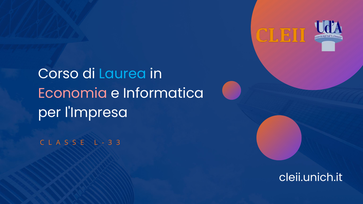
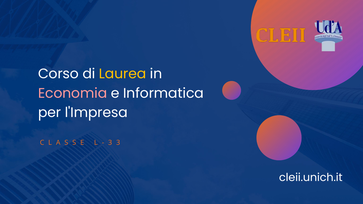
Laurea colour: light blue -> yellow
